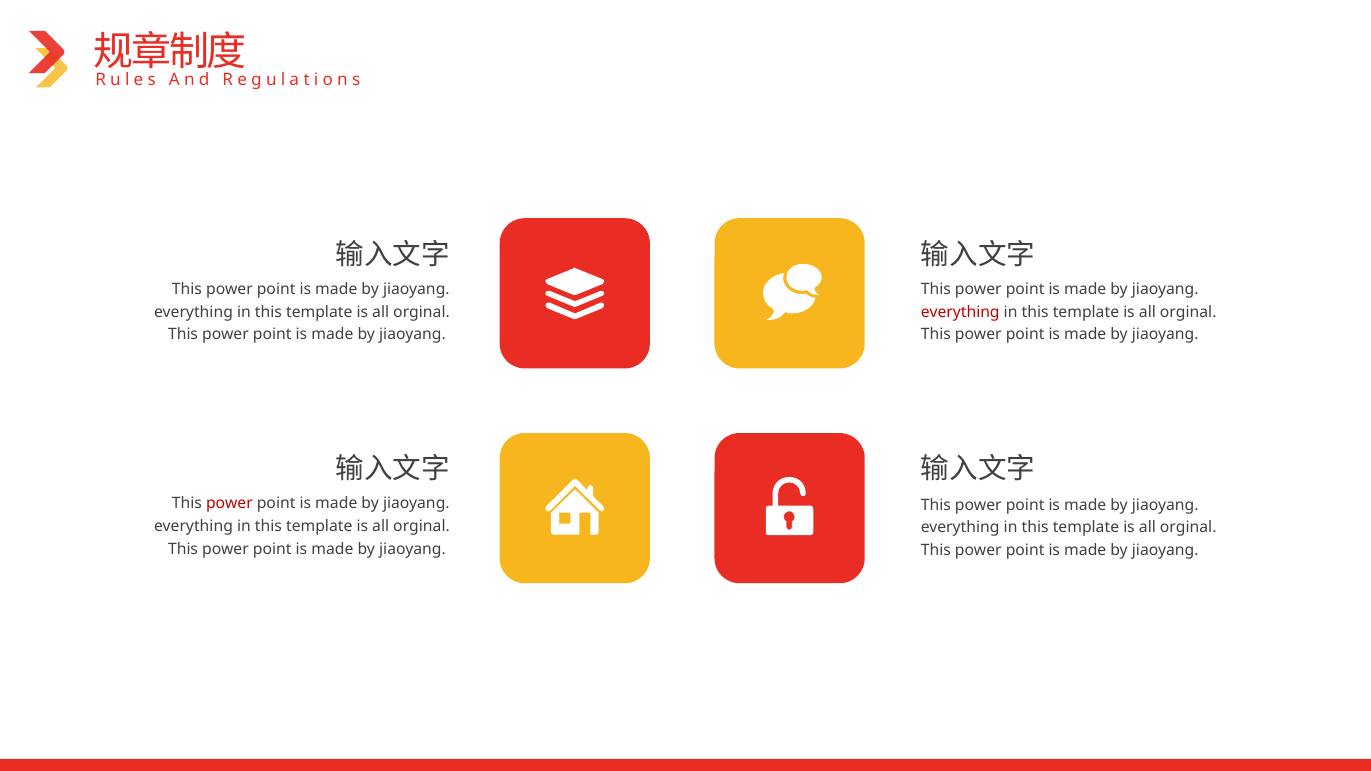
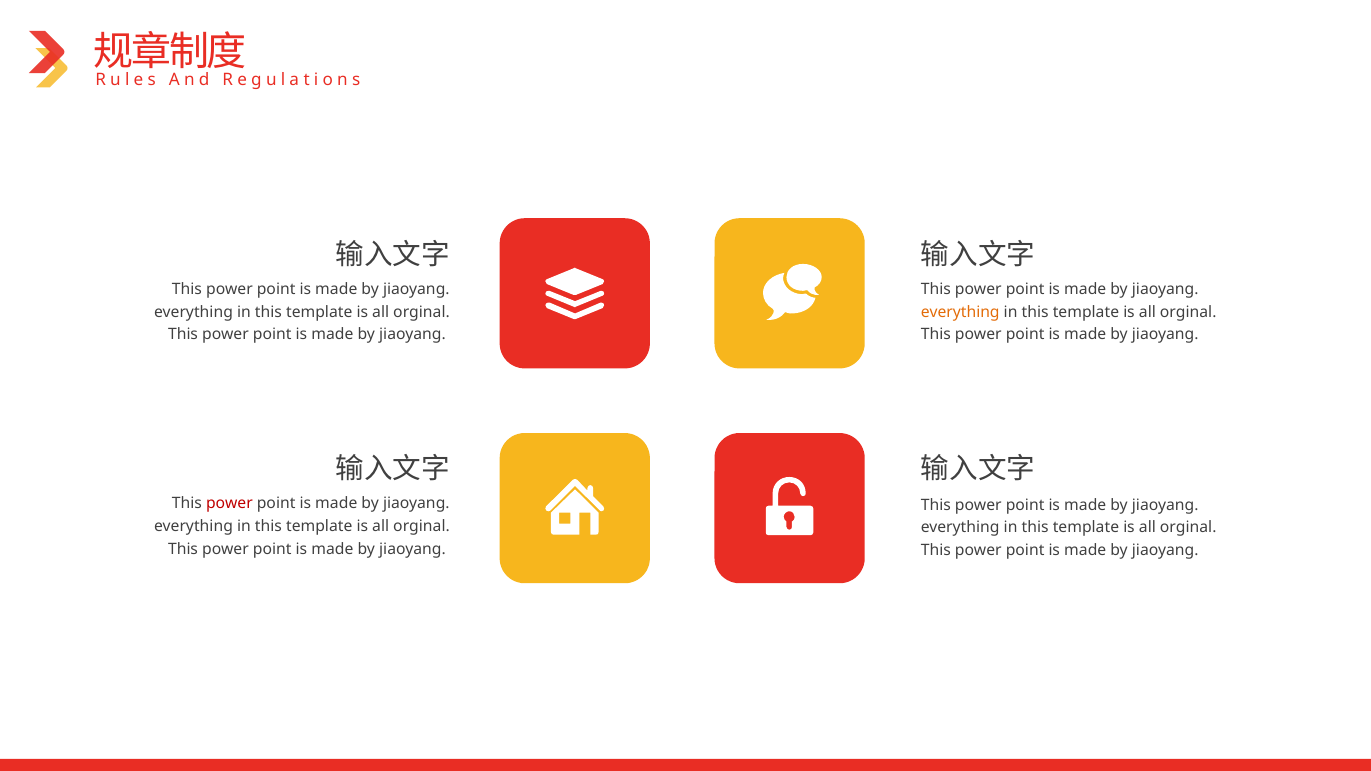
everything at (960, 312) colour: red -> orange
